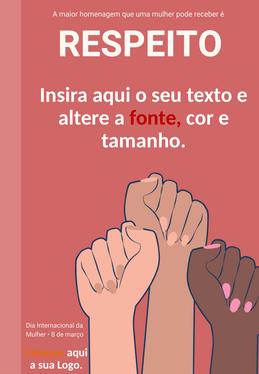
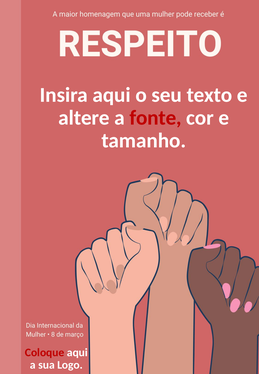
Coloque colour: orange -> red
